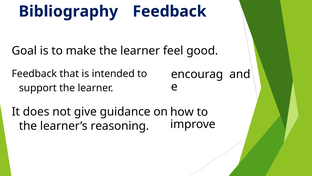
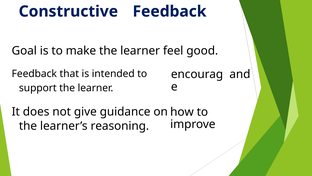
Bibliography: Bibliography -> Constructive
